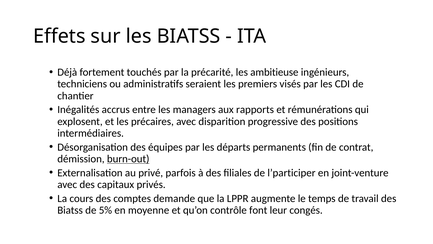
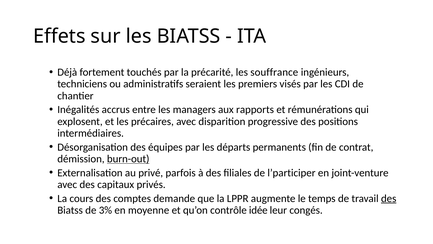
ambitieuse: ambitieuse -> souffrance
des at (389, 198) underline: none -> present
5%: 5% -> 3%
font: font -> idée
